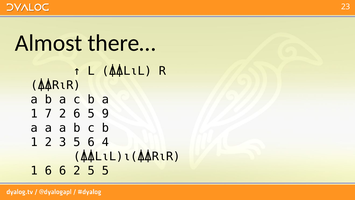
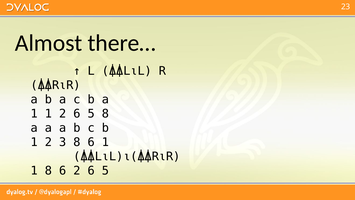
1 7: 7 -> 1
5 9: 9 -> 8
3 5: 5 -> 8
6 4: 4 -> 1
1 6: 6 -> 8
6 2 5: 5 -> 6
